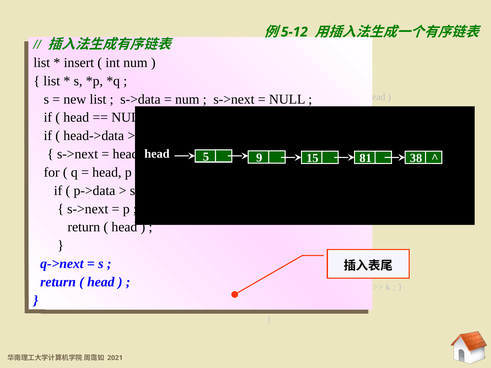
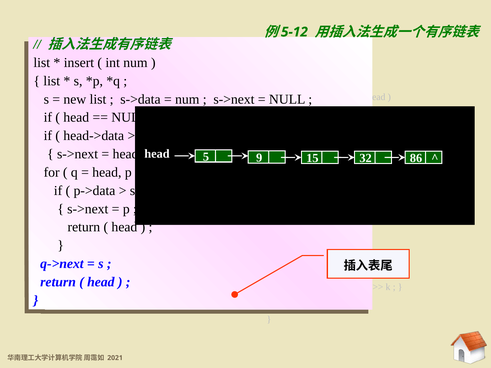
81: 81 -> 32
38: 38 -> 86
